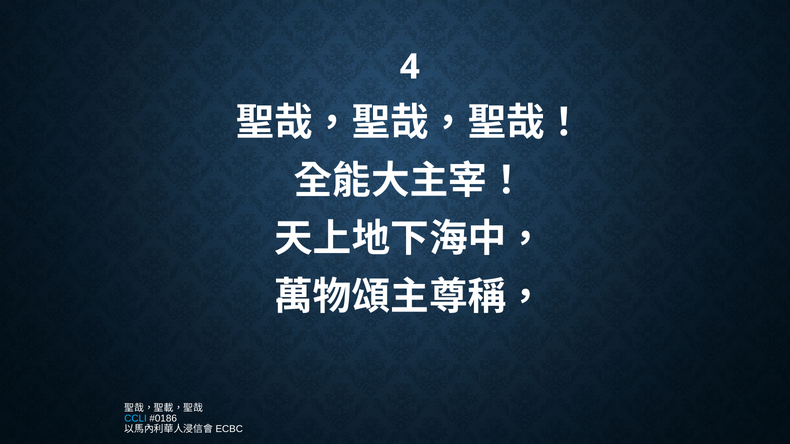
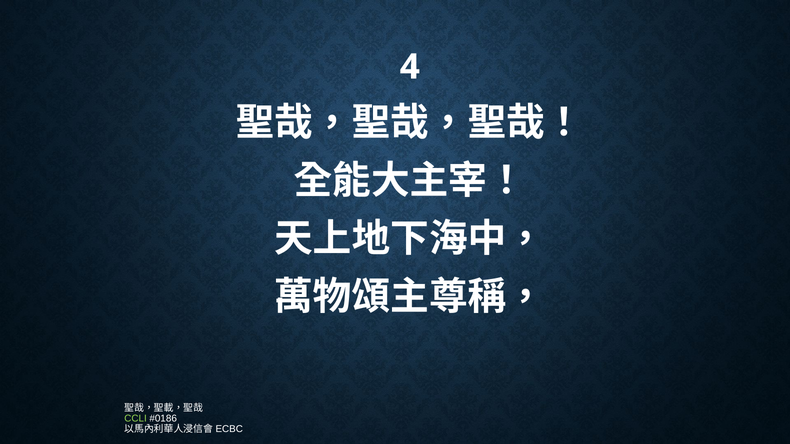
CCLI colour: light blue -> light green
